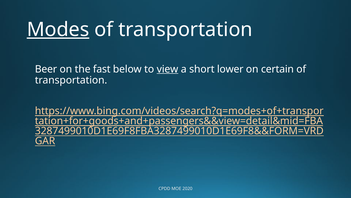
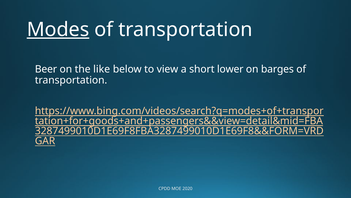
fast: fast -> like
view underline: present -> none
certain: certain -> barges
